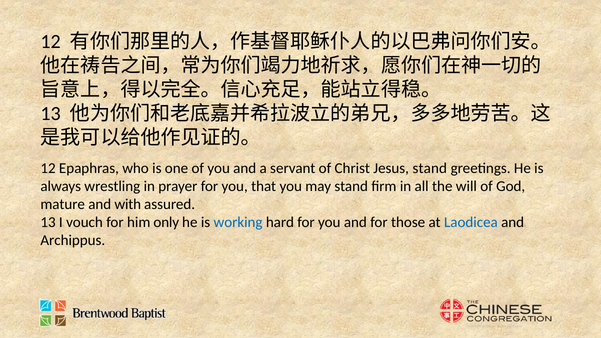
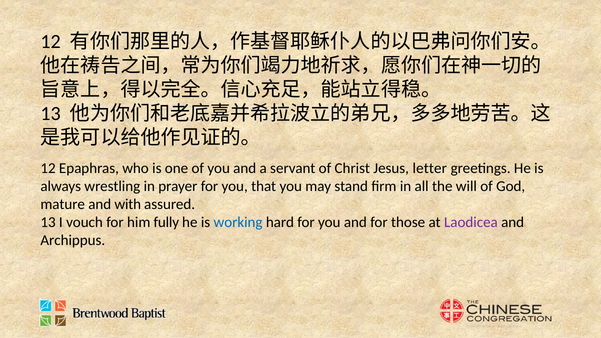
Jesus stand: stand -> letter
only: only -> fully
Laodicea colour: blue -> purple
